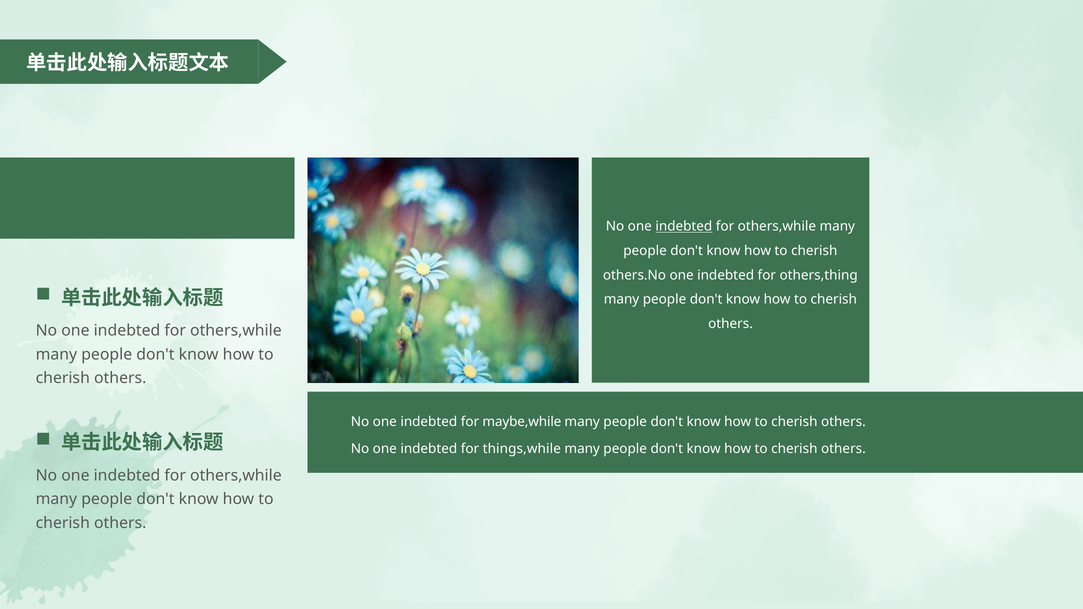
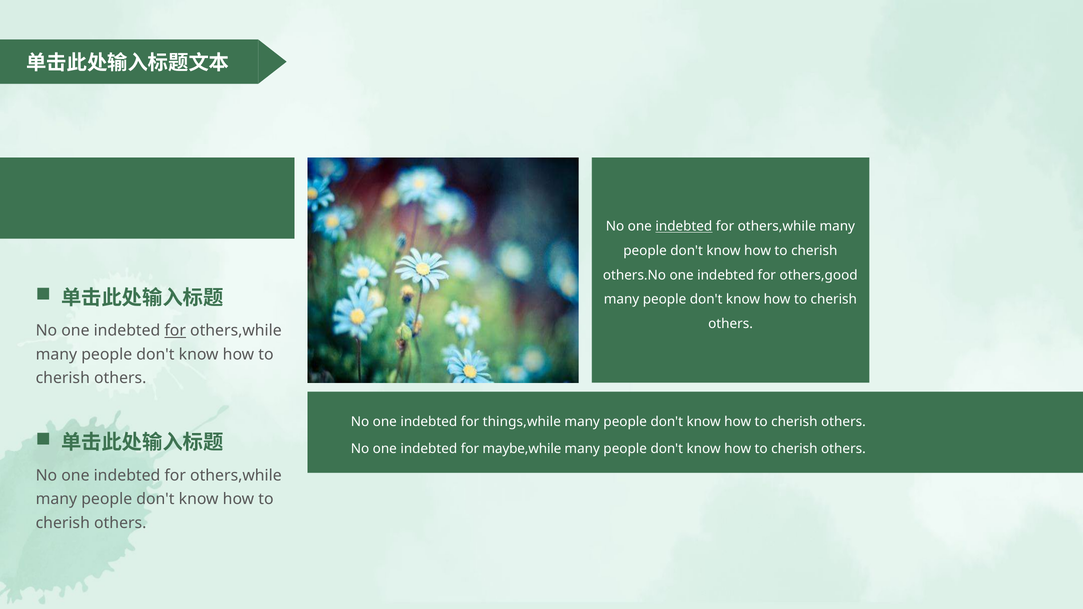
others,thing: others,thing -> others,good
for at (175, 331) underline: none -> present
maybe,while: maybe,while -> things,while
things,while: things,while -> maybe,while
